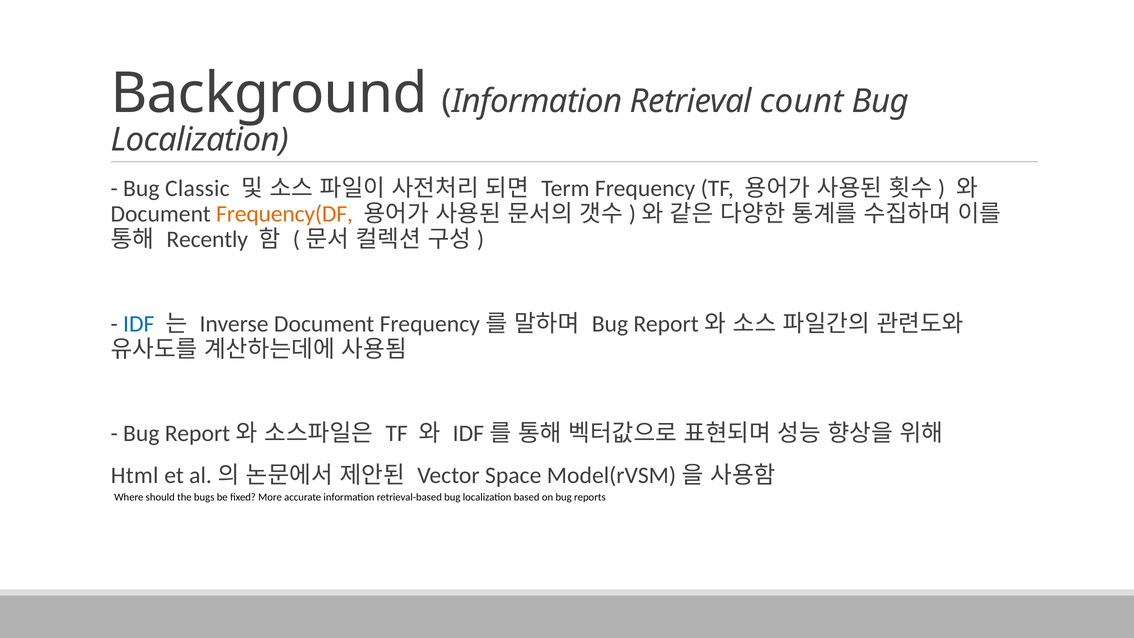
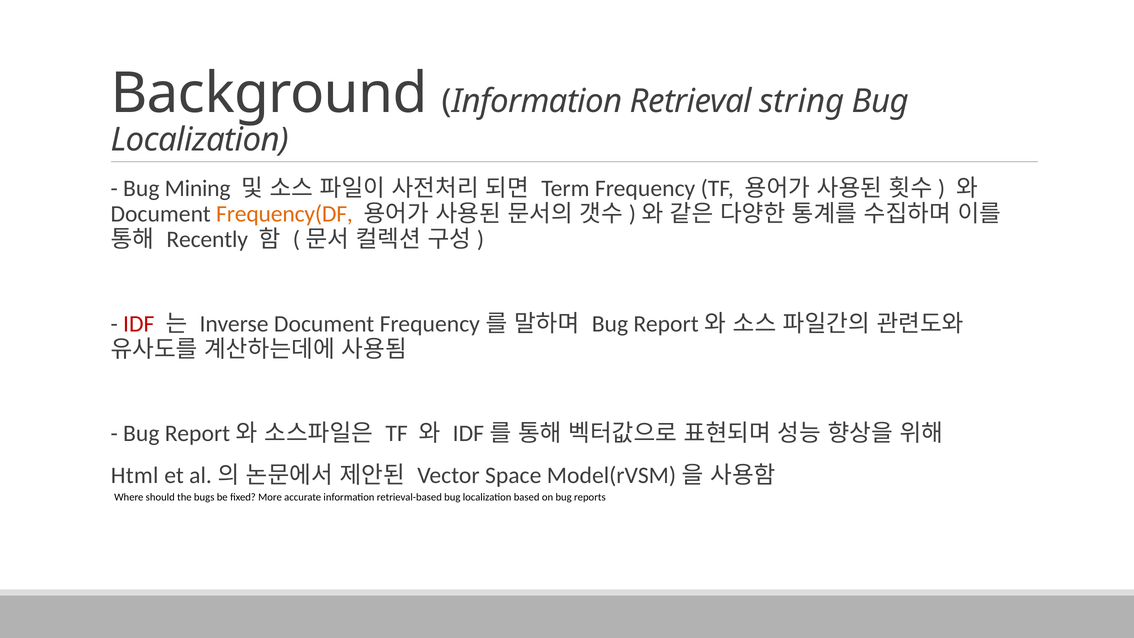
count: count -> string
Classic: Classic -> Mining
IDF colour: blue -> red
